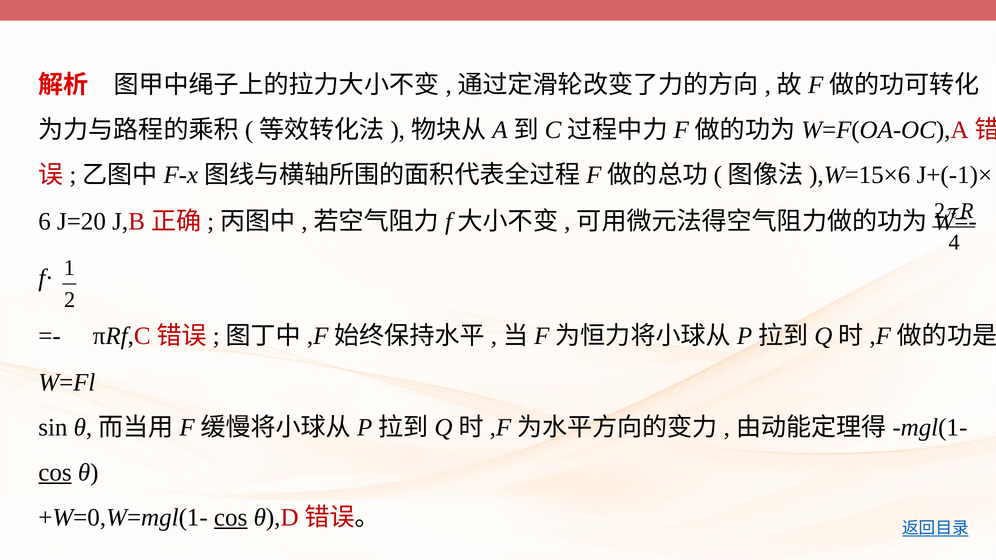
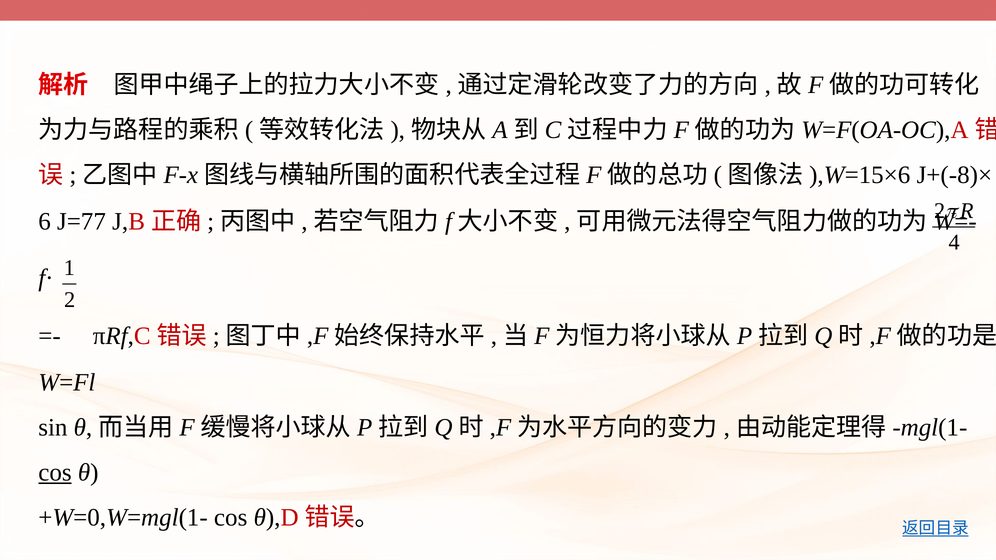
J+(-1)×: J+(-1)× -> J+(-8)×
J=20: J=20 -> J=77
cos at (231, 518) underline: present -> none
